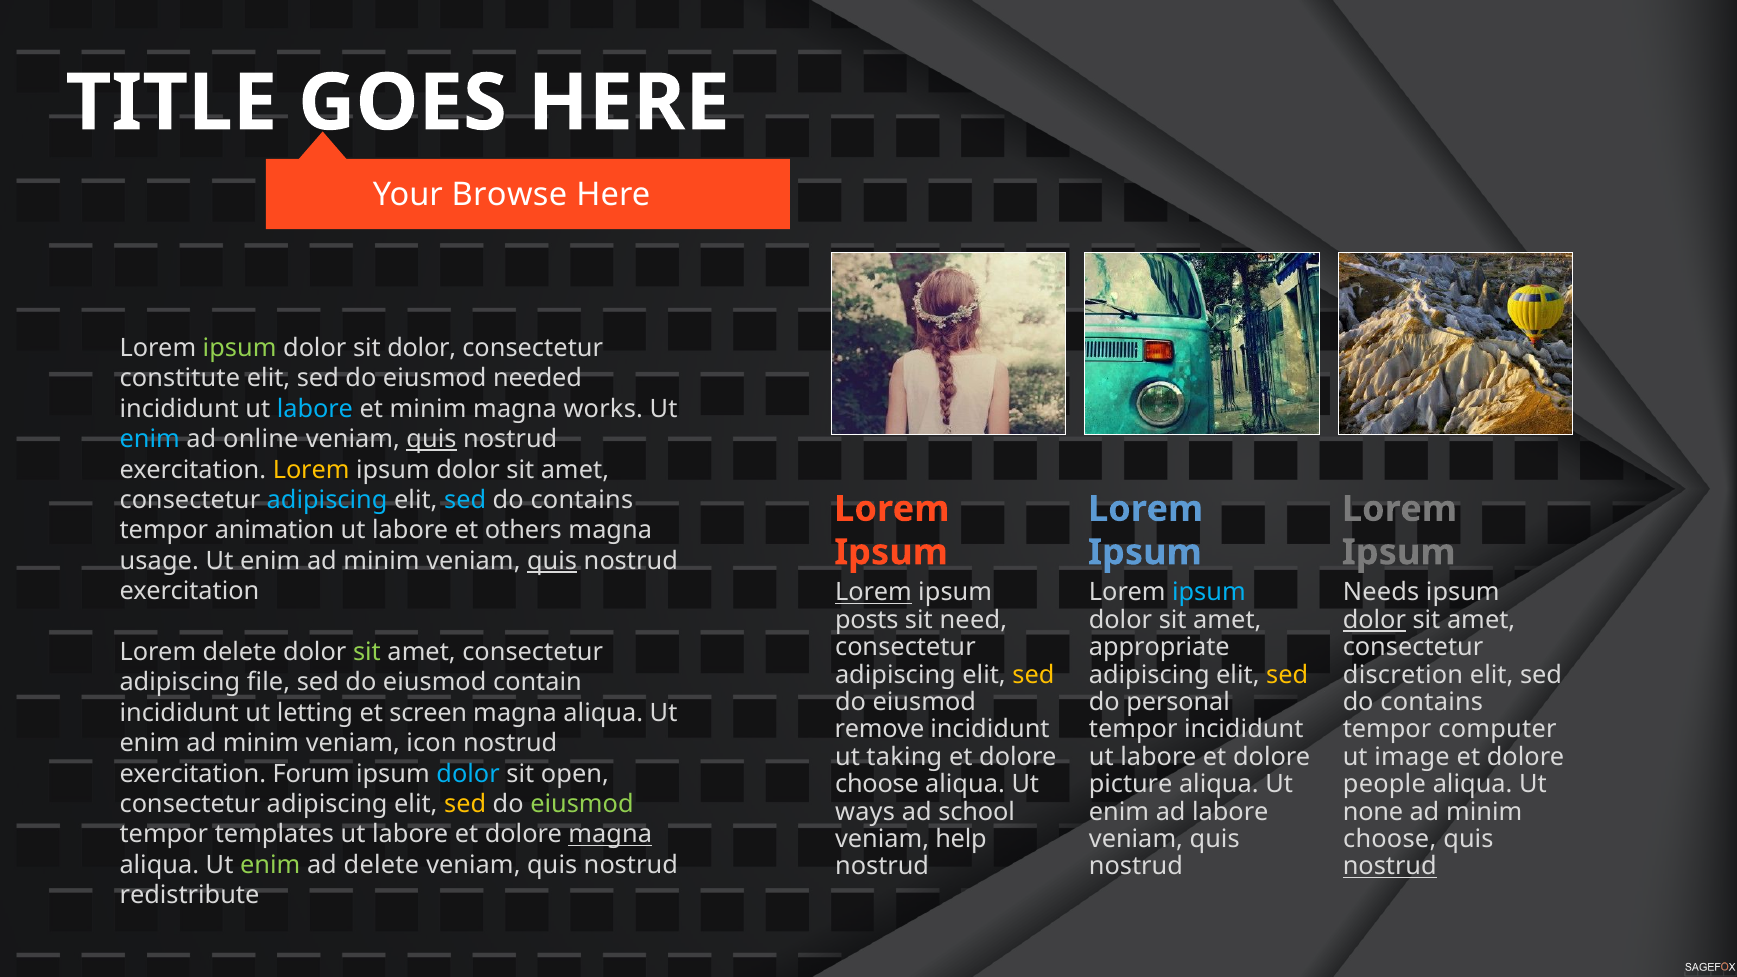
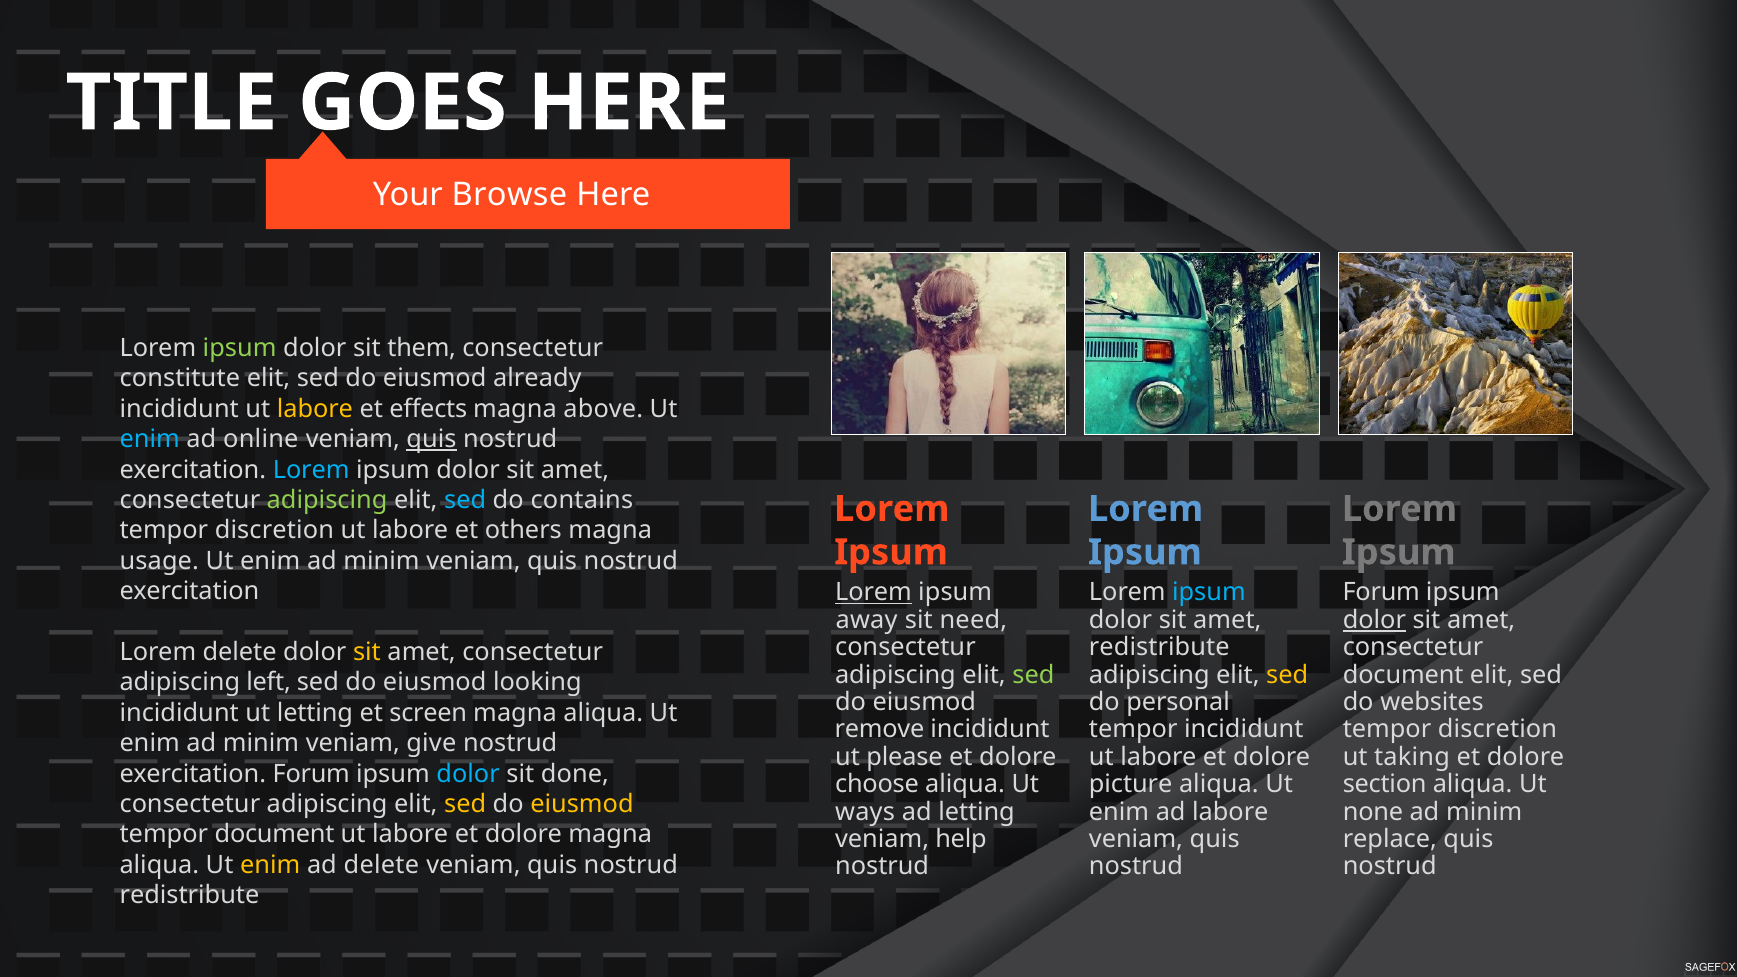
sit dolor: dolor -> them
needed: needed -> already
labore at (315, 409) colour: light blue -> yellow
et minim: minim -> effects
works: works -> above
Lorem at (311, 470) colour: yellow -> light blue
adipiscing at (327, 500) colour: light blue -> light green
animation at (275, 531): animation -> discretion
quis at (552, 561) underline: present -> none
Needs at (1381, 593): Needs -> Forum
posts: posts -> away
appropriate at (1159, 647): appropriate -> redistribute
sit at (367, 652) colour: light green -> yellow
sed at (1033, 675) colour: yellow -> light green
discretion at (1403, 675): discretion -> document
file: file -> left
contain: contain -> looking
contains at (1432, 702): contains -> websites
computer at (1497, 730): computer -> discretion
icon: icon -> give
taking: taking -> please
image: image -> taking
open: open -> done
people: people -> section
eiusmod at (582, 804) colour: light green -> yellow
ad school: school -> letting
tempor templates: templates -> document
magna at (610, 835) underline: present -> none
choose at (1390, 839): choose -> replace
enim at (270, 865) colour: light green -> yellow
nostrud at (1390, 867) underline: present -> none
